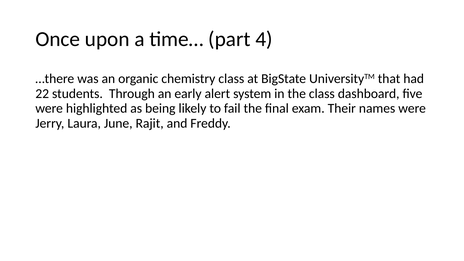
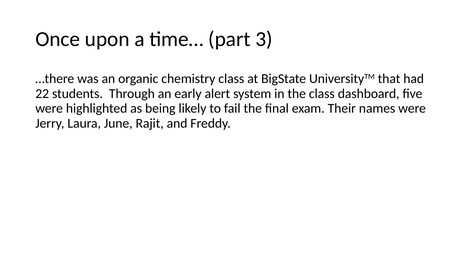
4: 4 -> 3
